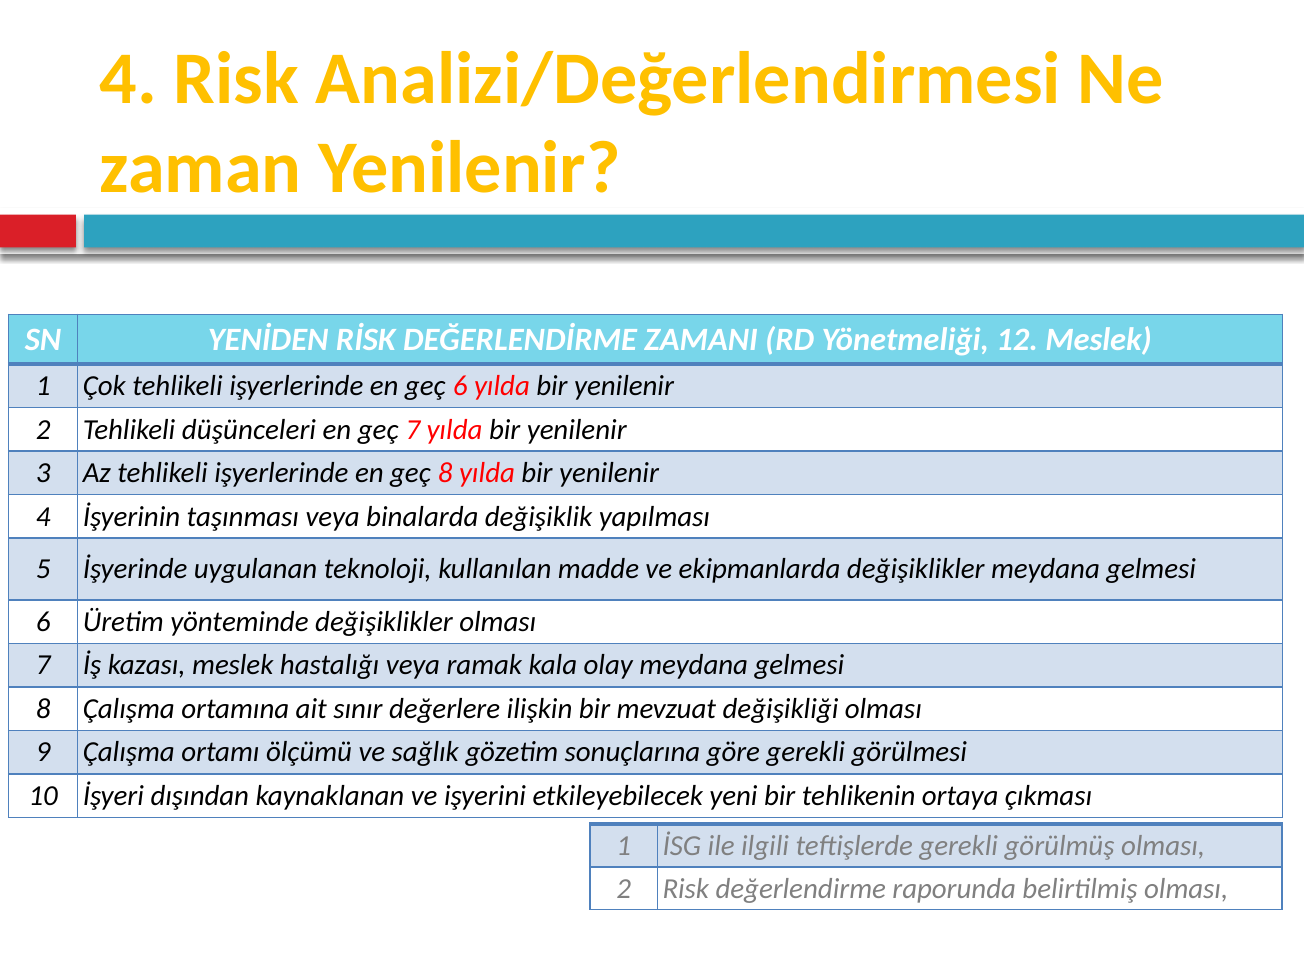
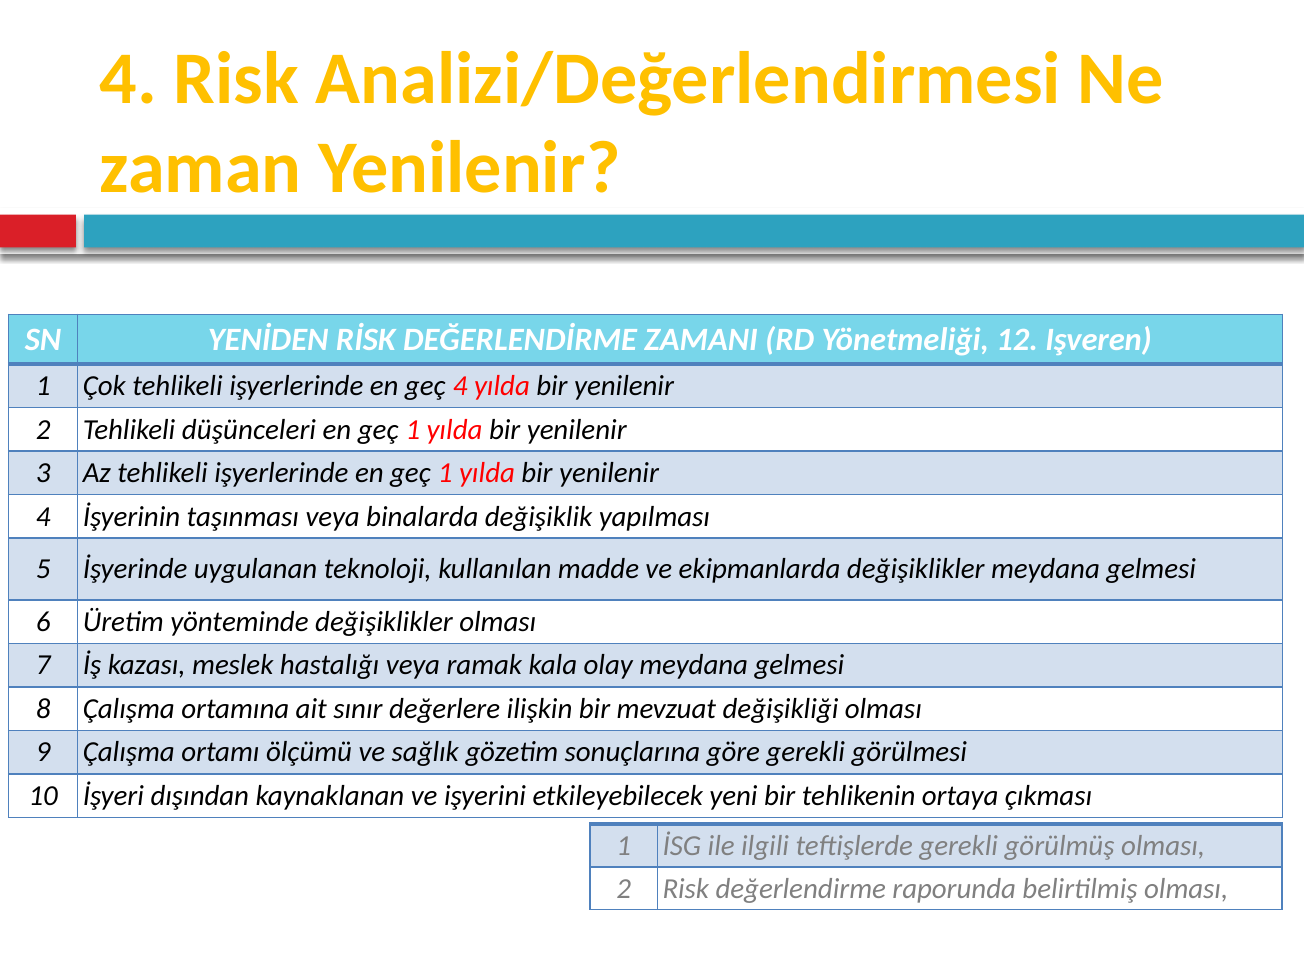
12 Meslek: Meslek -> Işveren
geç 6: 6 -> 4
7 at (413, 429): 7 -> 1
işyerlerinde en geç 8: 8 -> 1
